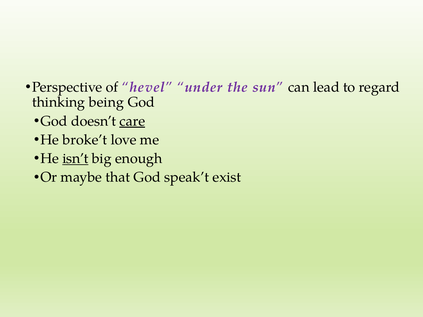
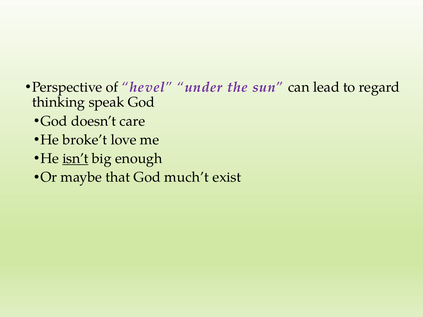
being: being -> speak
care underline: present -> none
speak’t: speak’t -> much’t
